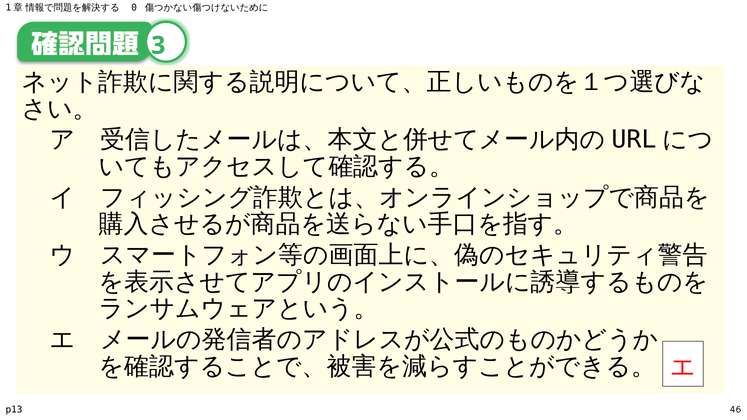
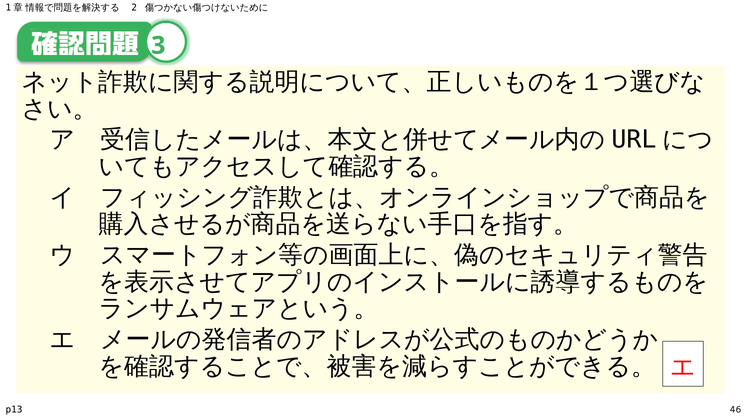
0: 0 -> 2
